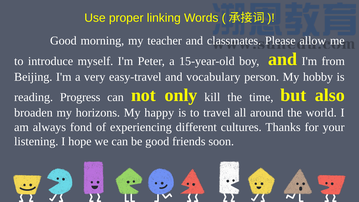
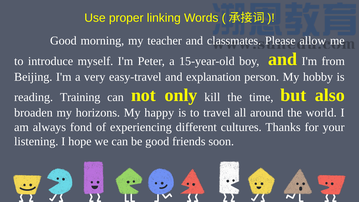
vocabulary: vocabulary -> explanation
Progress: Progress -> Training
